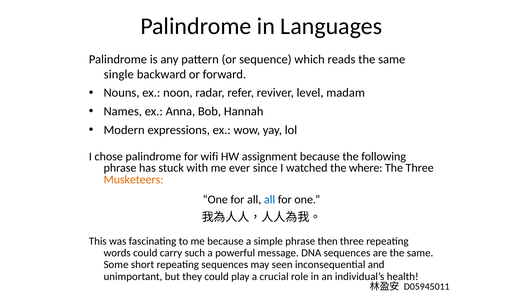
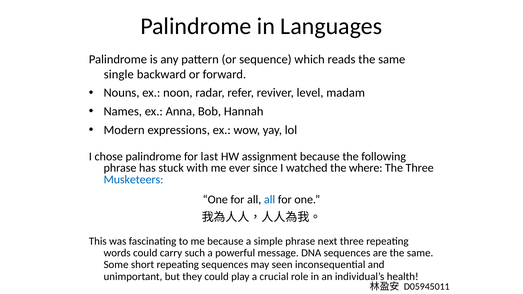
wifi: wifi -> last
Musketeers colour: orange -> blue
then: then -> next
